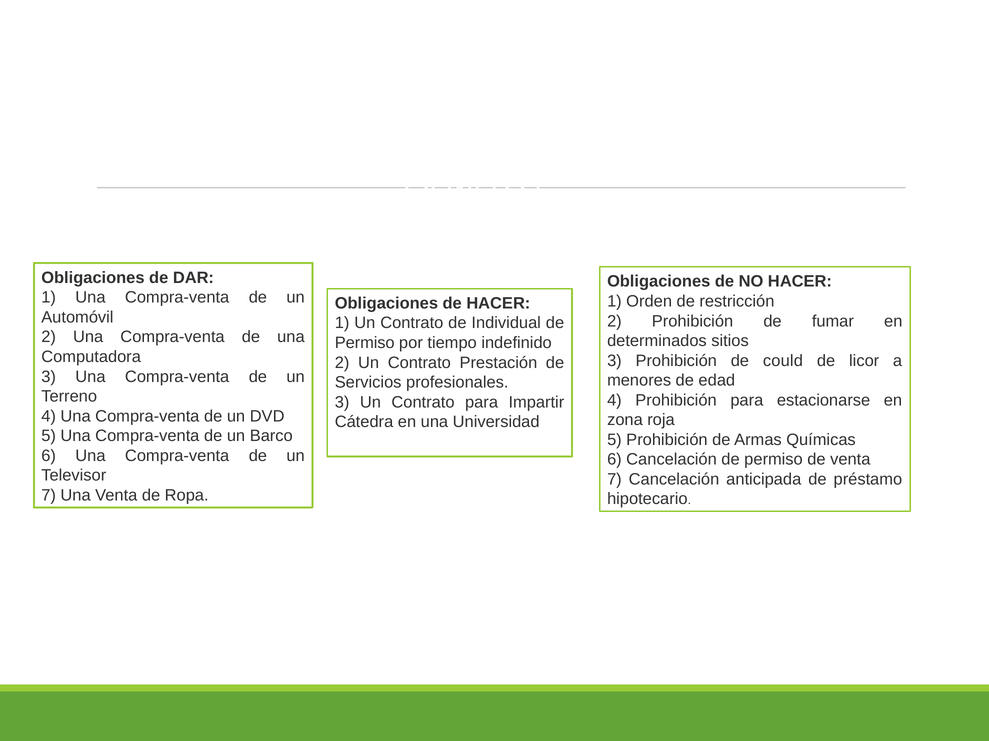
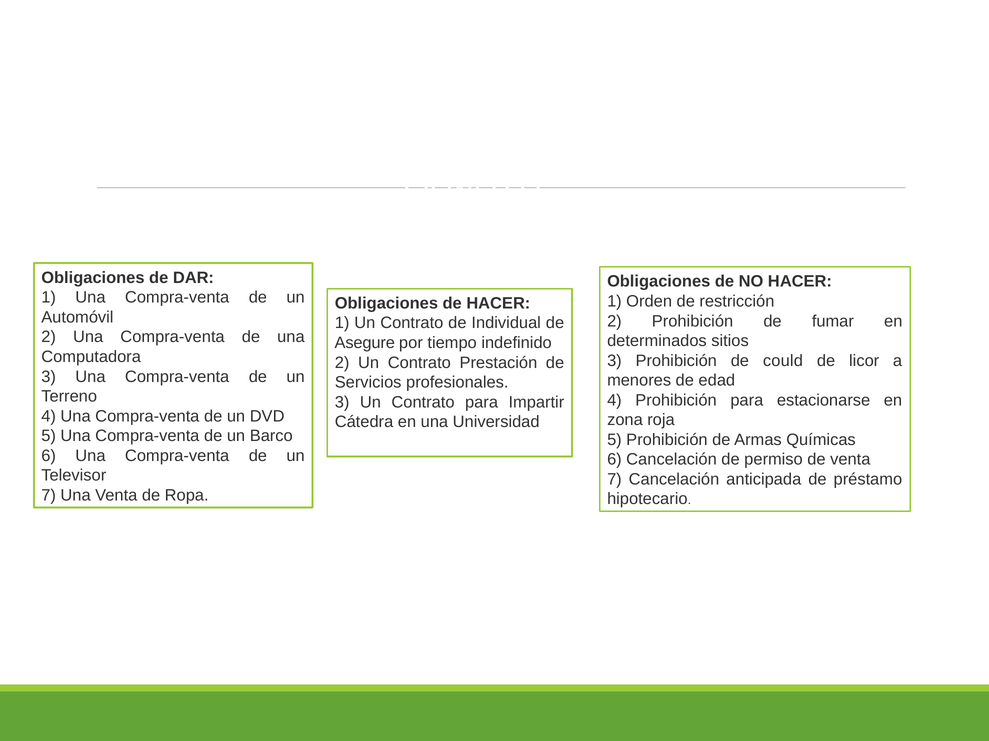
Permiso at (365, 343): Permiso -> Asegure
